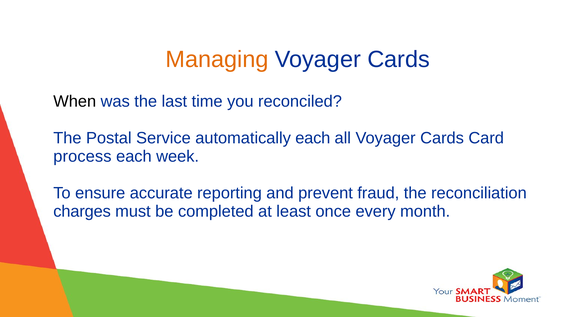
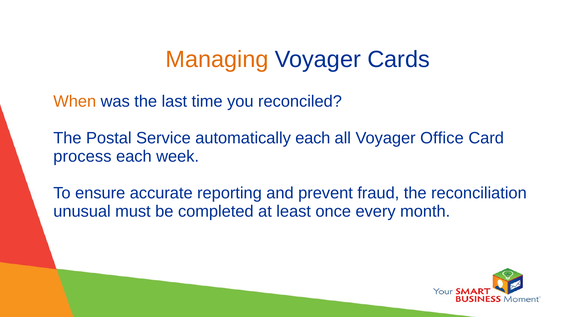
When colour: black -> orange
all Voyager Cards: Cards -> Office
charges: charges -> unusual
